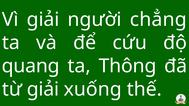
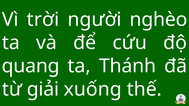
Vì giải: giải -> trời
chẳng: chẳng -> nghèo
Thông: Thông -> Thánh
